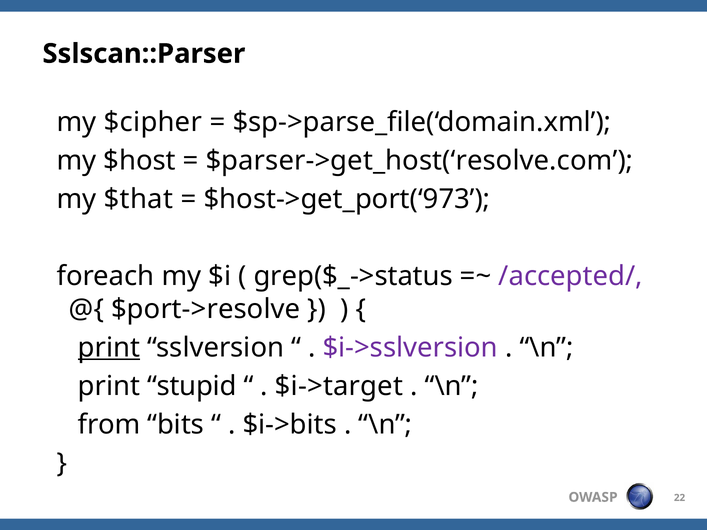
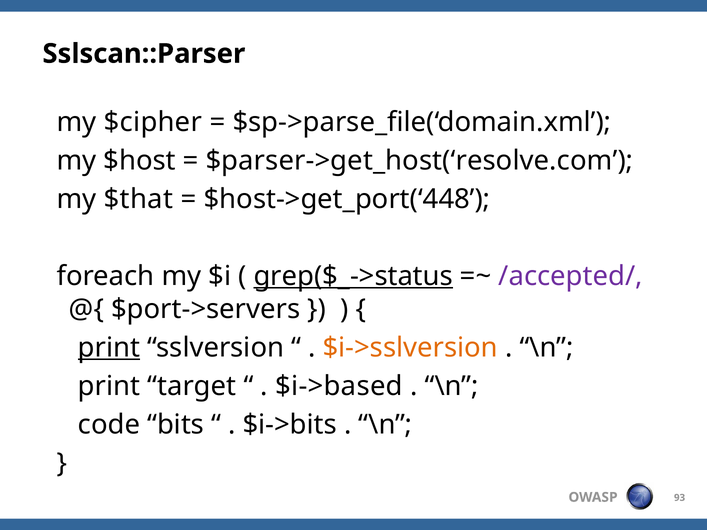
$host->get_port(‘973: $host->get_port(‘973 -> $host->get_port(‘448
grep($_->status underline: none -> present
$port->resolve: $port->resolve -> $port->servers
$i->sslversion colour: purple -> orange
stupid: stupid -> target
$i->target: $i->target -> $i->based
from: from -> code
22: 22 -> 93
